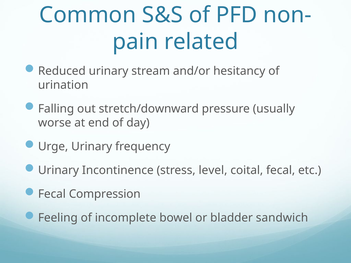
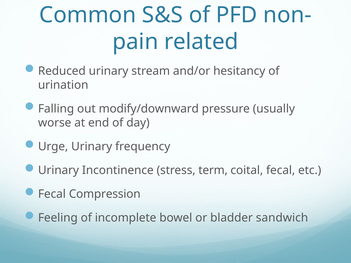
stretch/downward: stretch/downward -> modify/downward
level: level -> term
